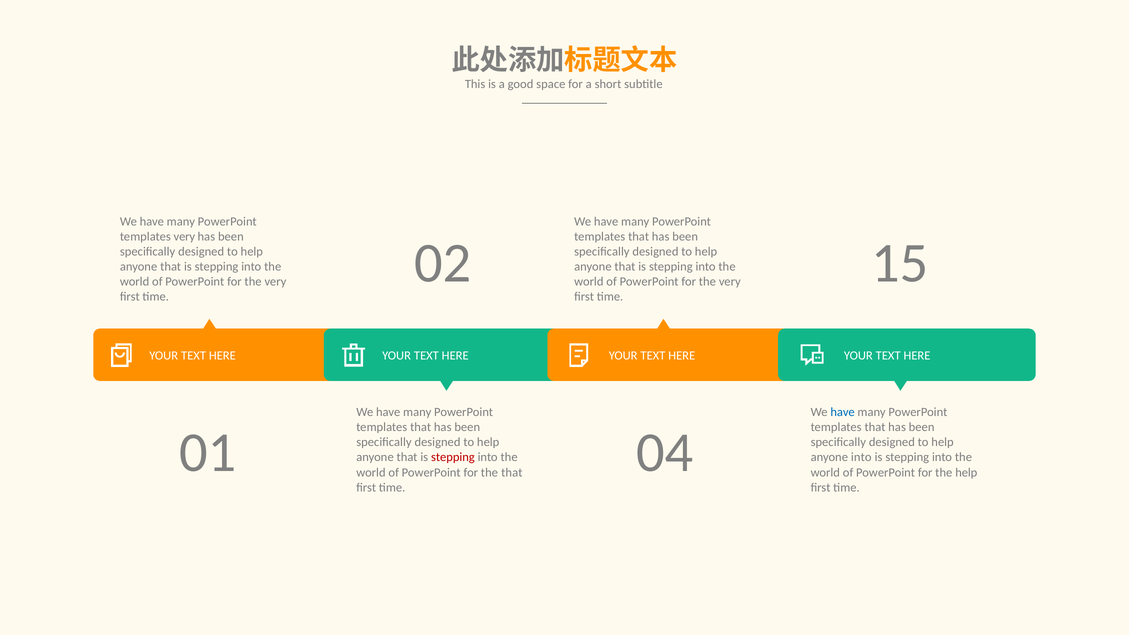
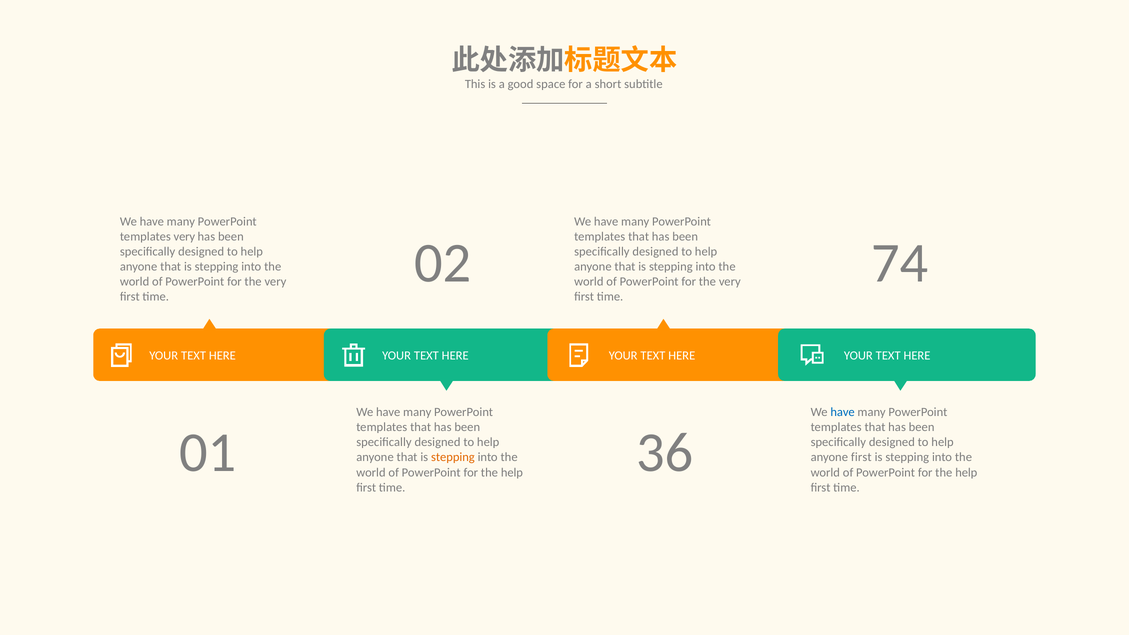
15: 15 -> 74
04: 04 -> 36
stepping at (453, 457) colour: red -> orange
anyone into: into -> first
that at (512, 472): that -> help
